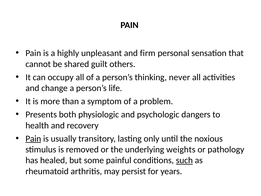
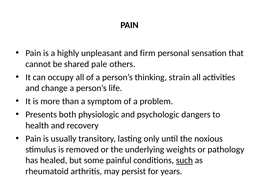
guilt: guilt -> pale
never: never -> strain
Pain at (33, 138) underline: present -> none
